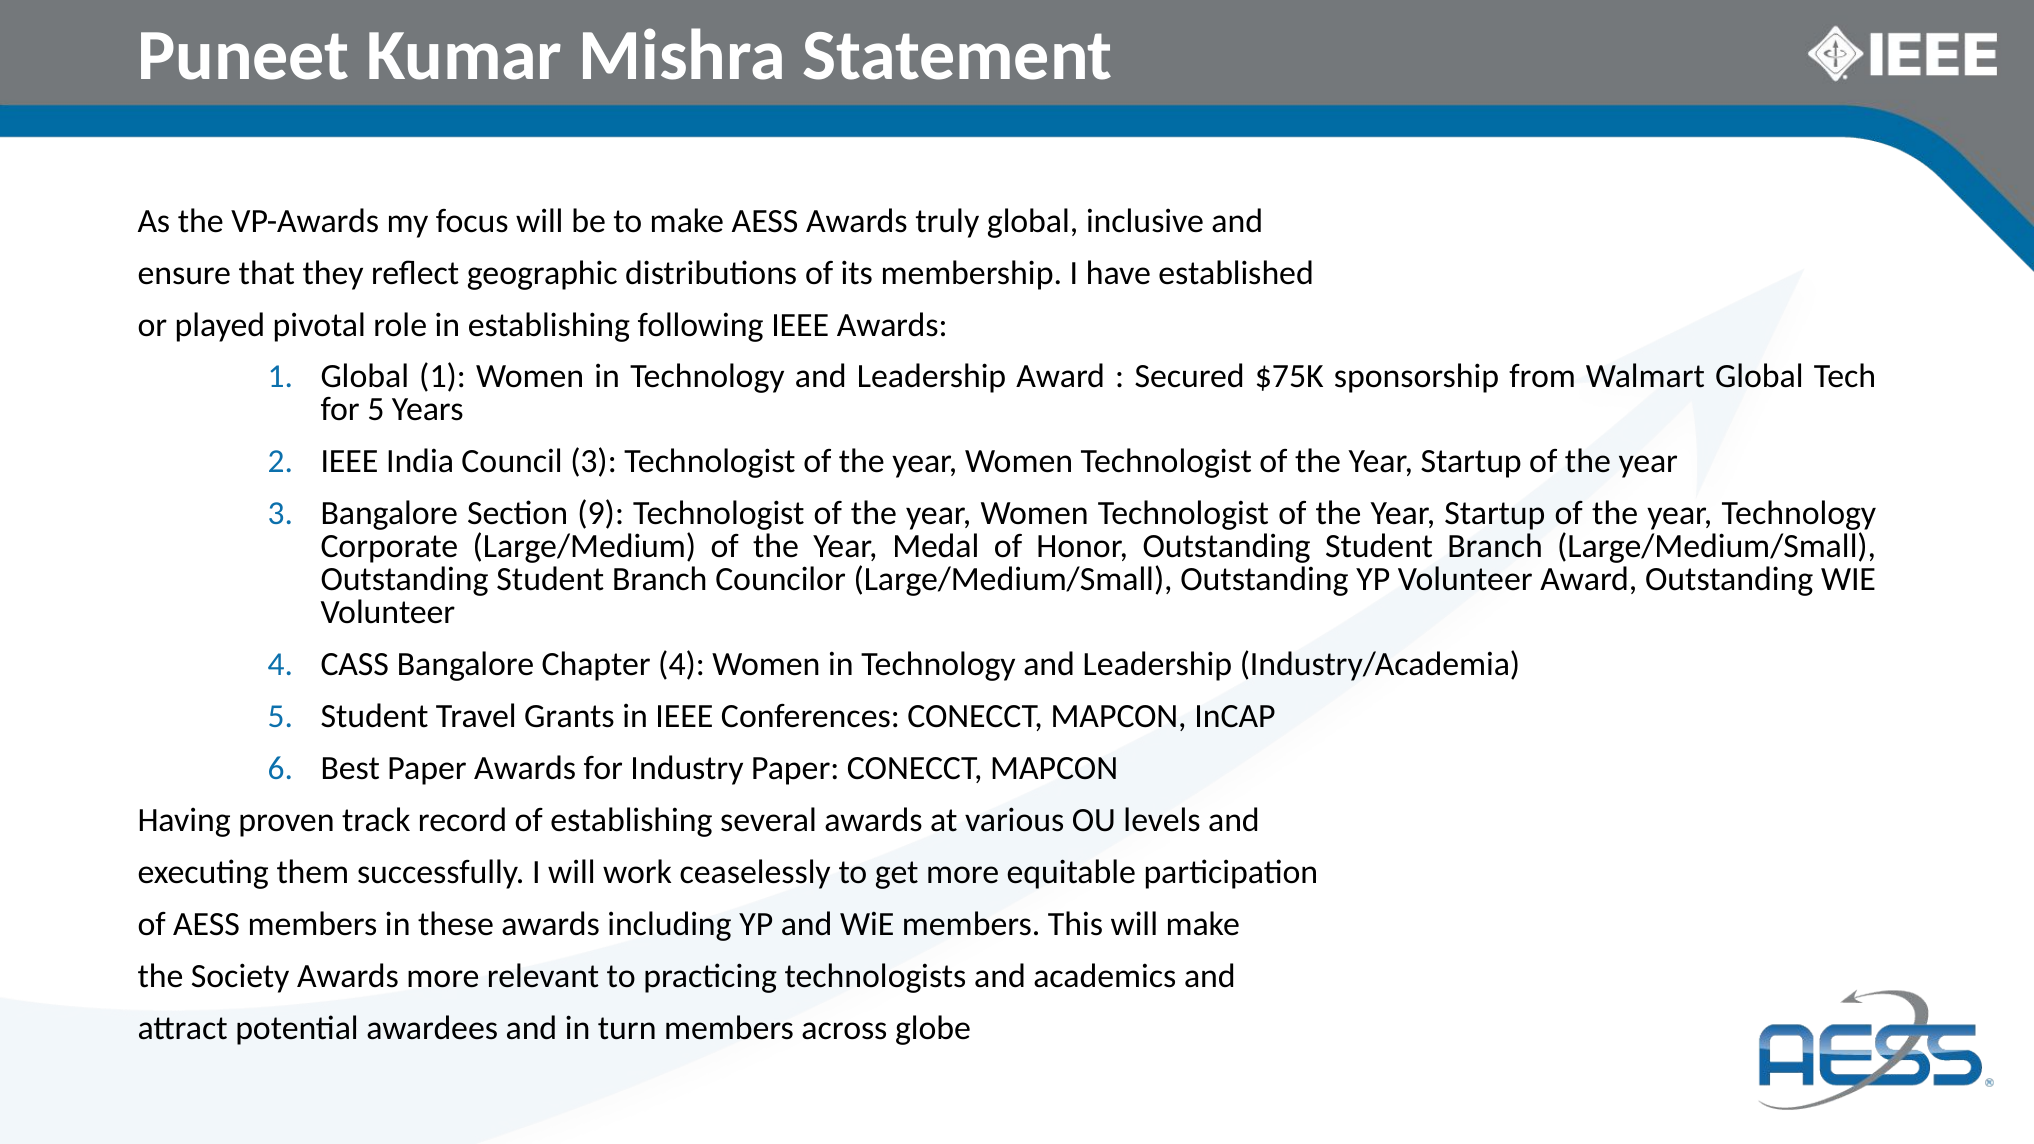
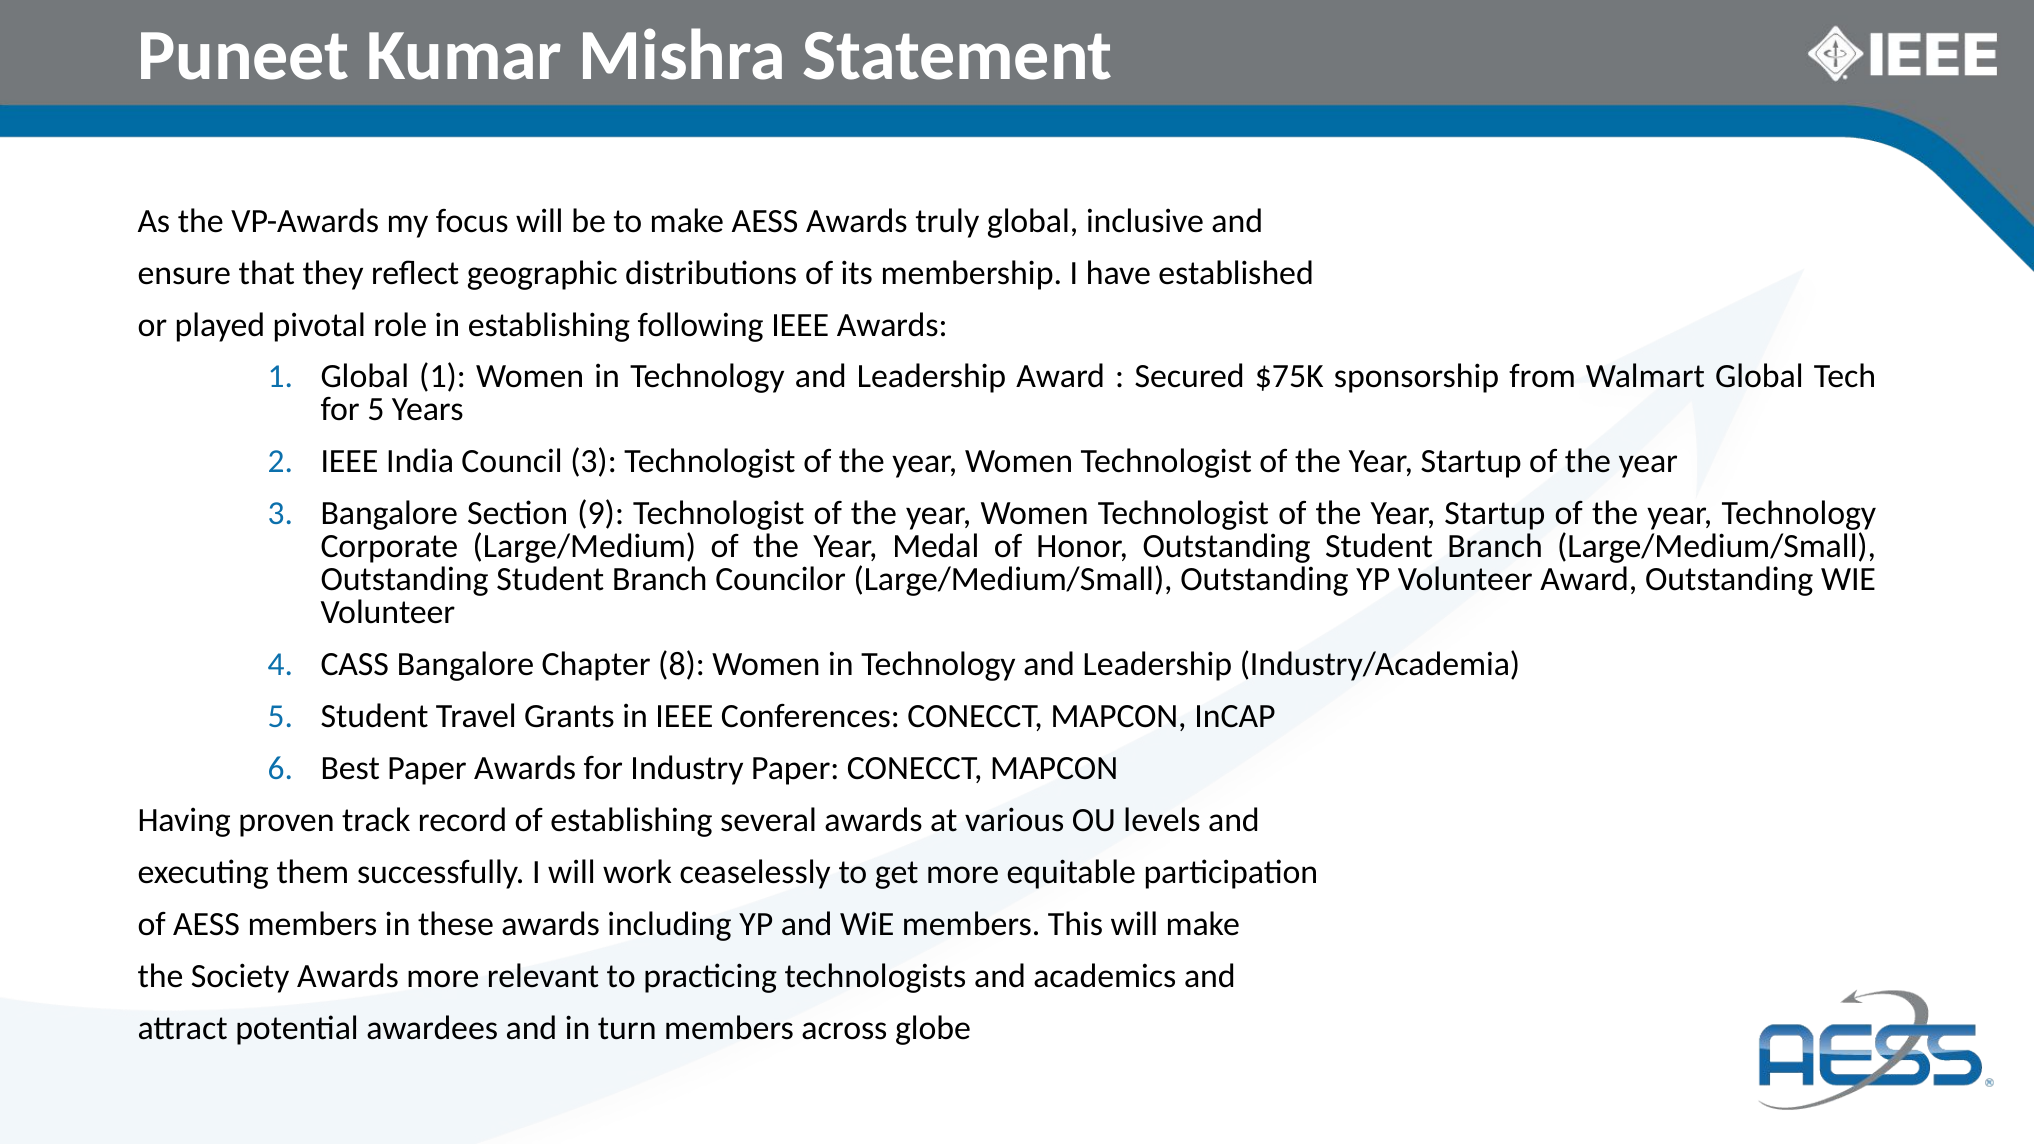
Chapter 4: 4 -> 8
